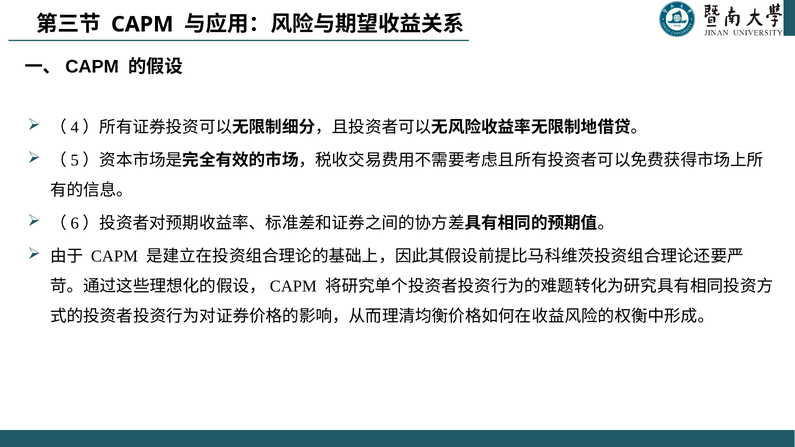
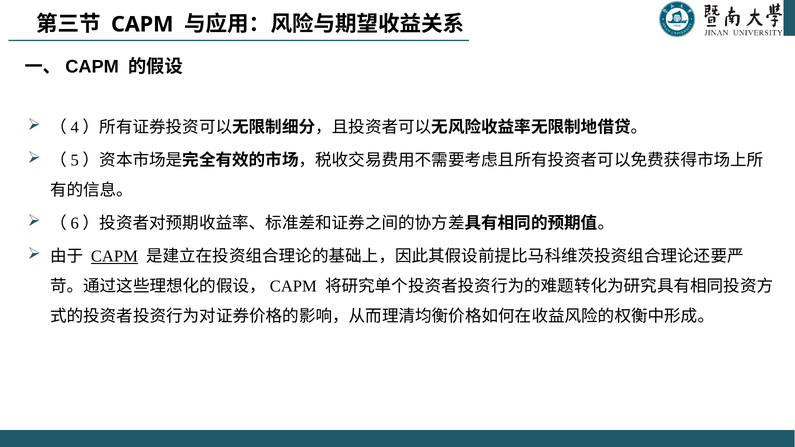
CAPM at (114, 257) underline: none -> present
